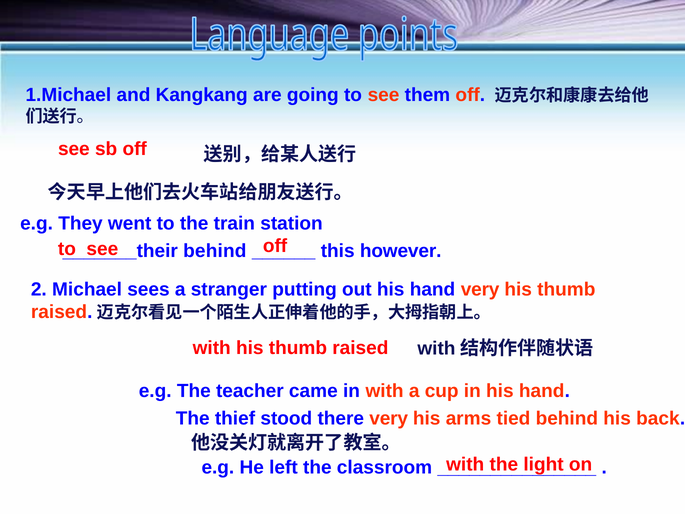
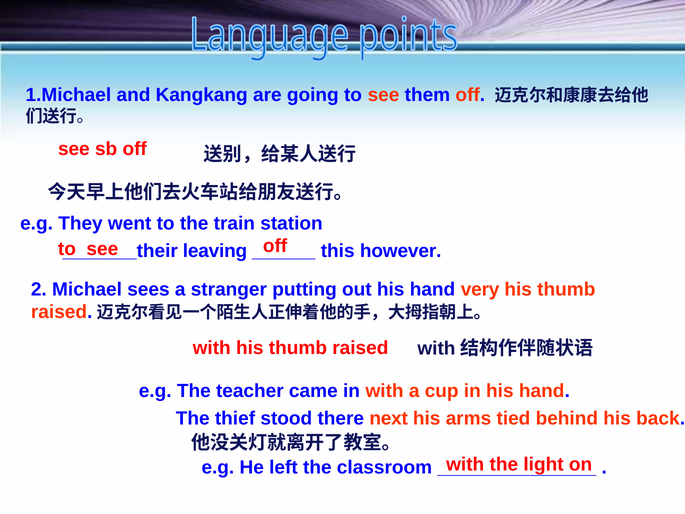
behind at (215, 251): behind -> leaving
there very: very -> next
